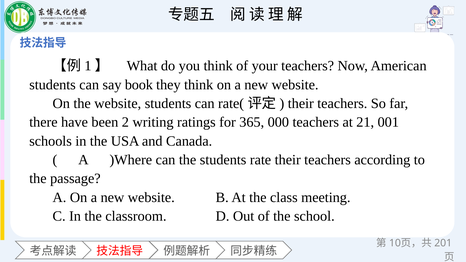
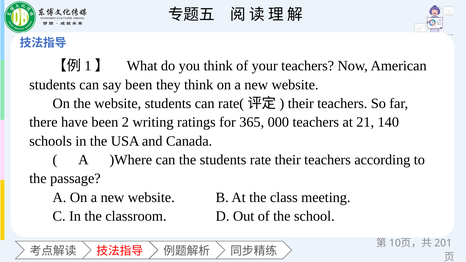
say book: book -> been
001: 001 -> 140
